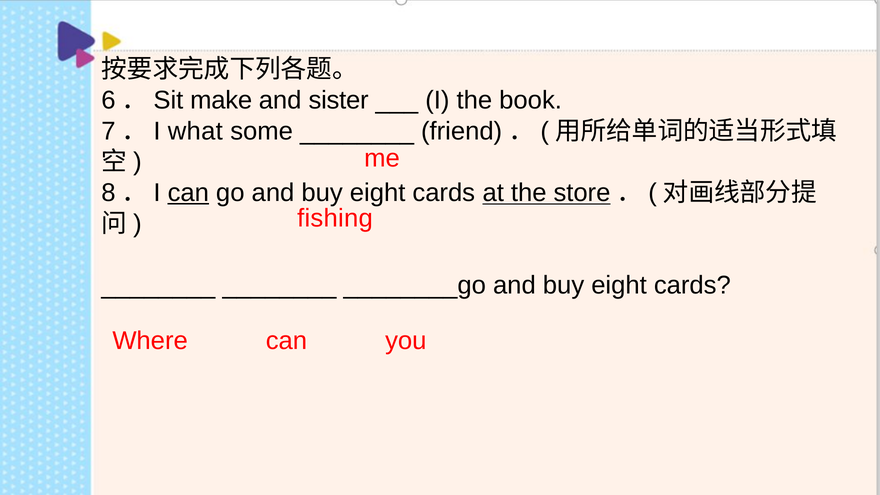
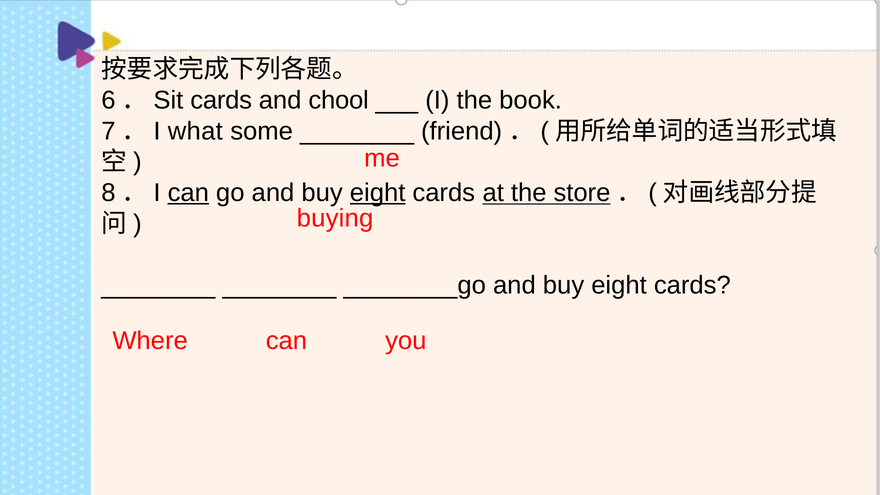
make at (221, 100): make -> cards
sister: sister -> chool
eight at (378, 193) underline: none -> present
fishing: fishing -> buying
